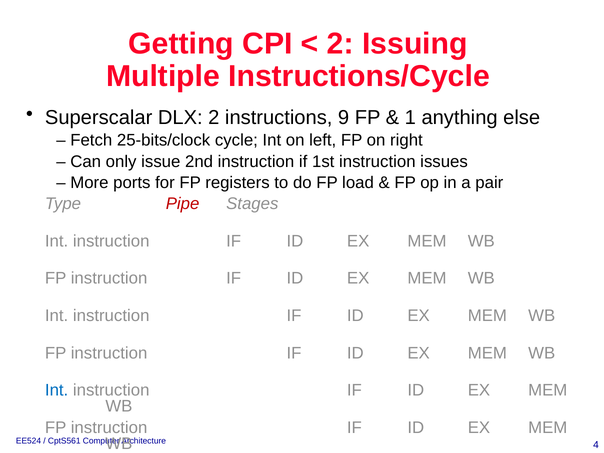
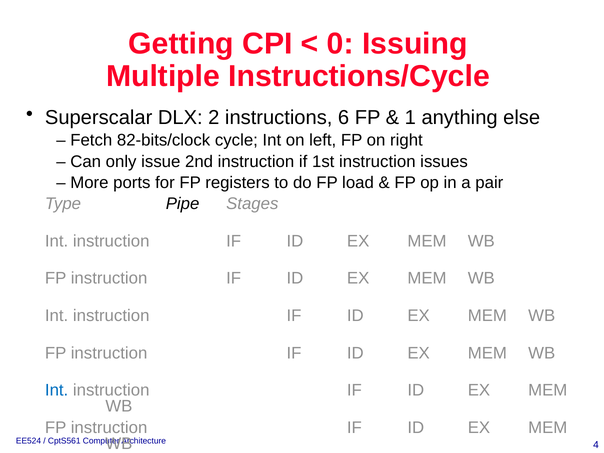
2 at (340, 44): 2 -> 0
9: 9 -> 6
25-bits/clock: 25-bits/clock -> 82-bits/clock
Pipe colour: red -> black
